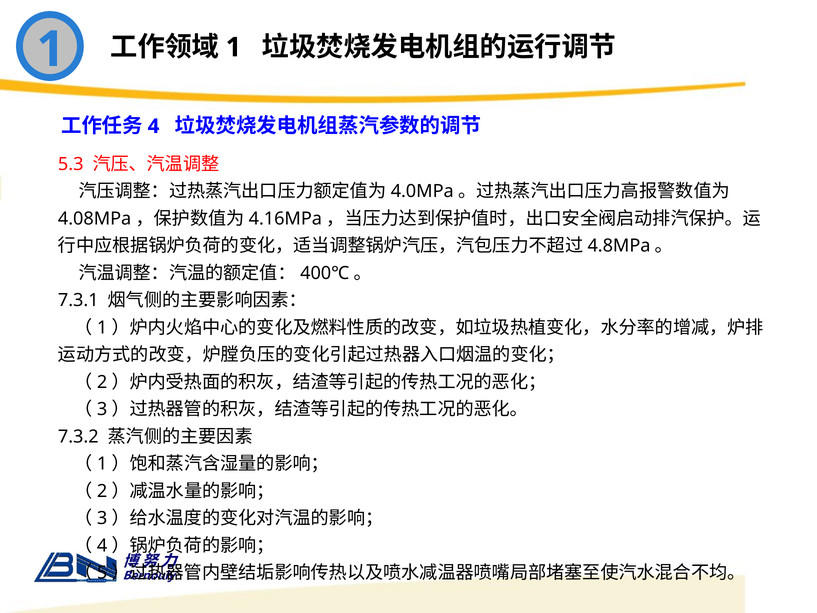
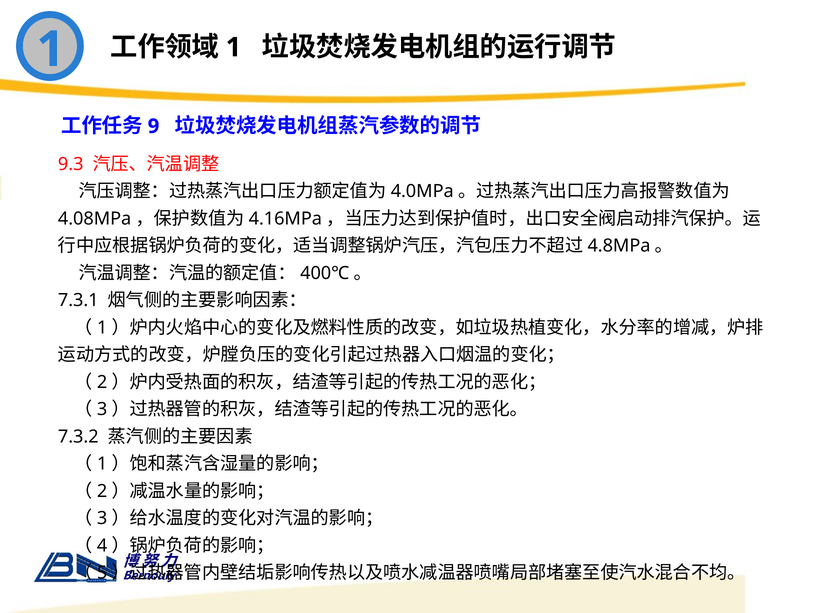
4: 4 -> 9
5.3: 5.3 -> 9.3
